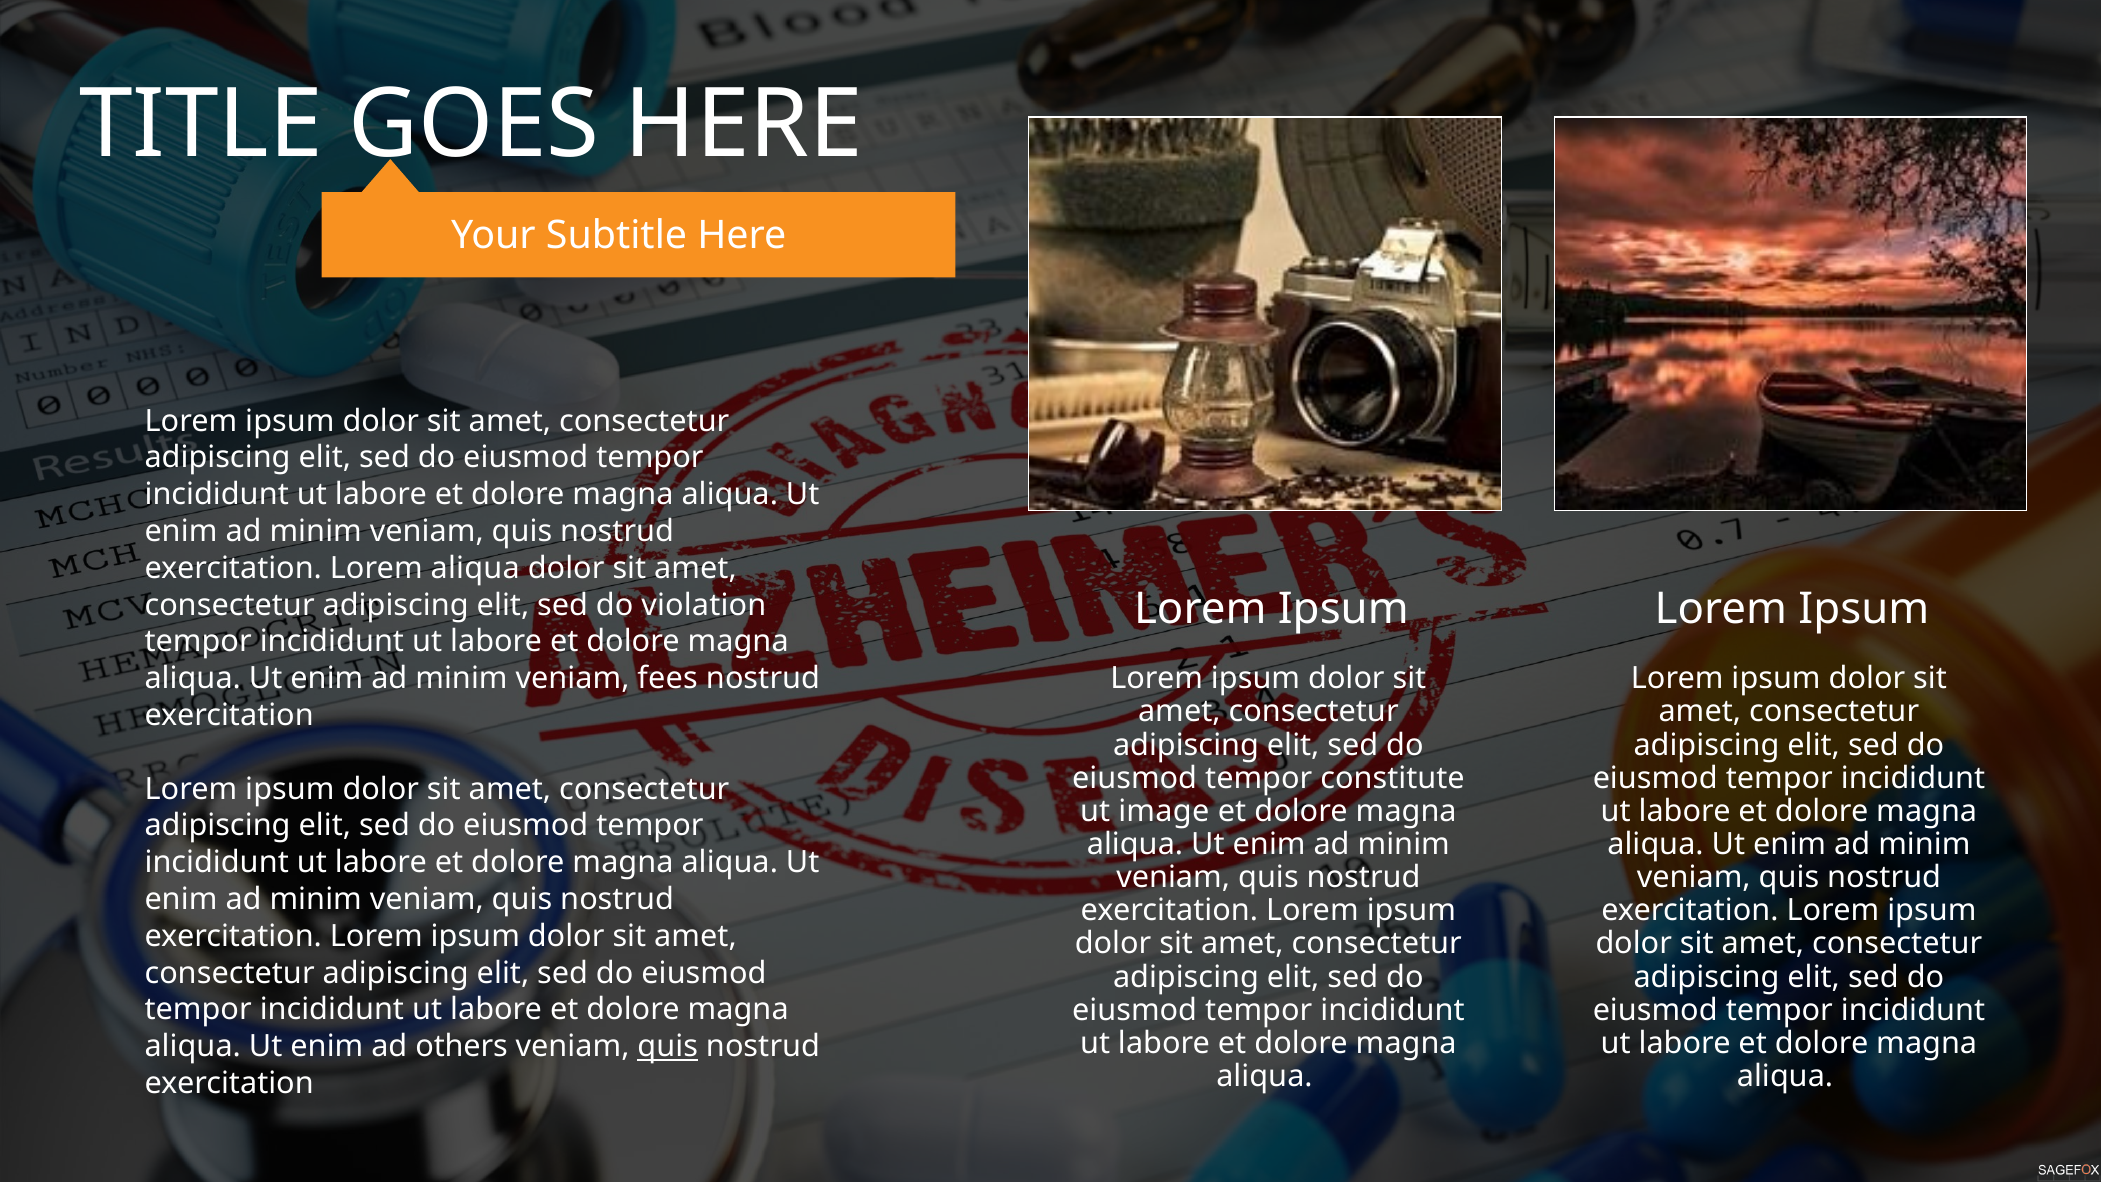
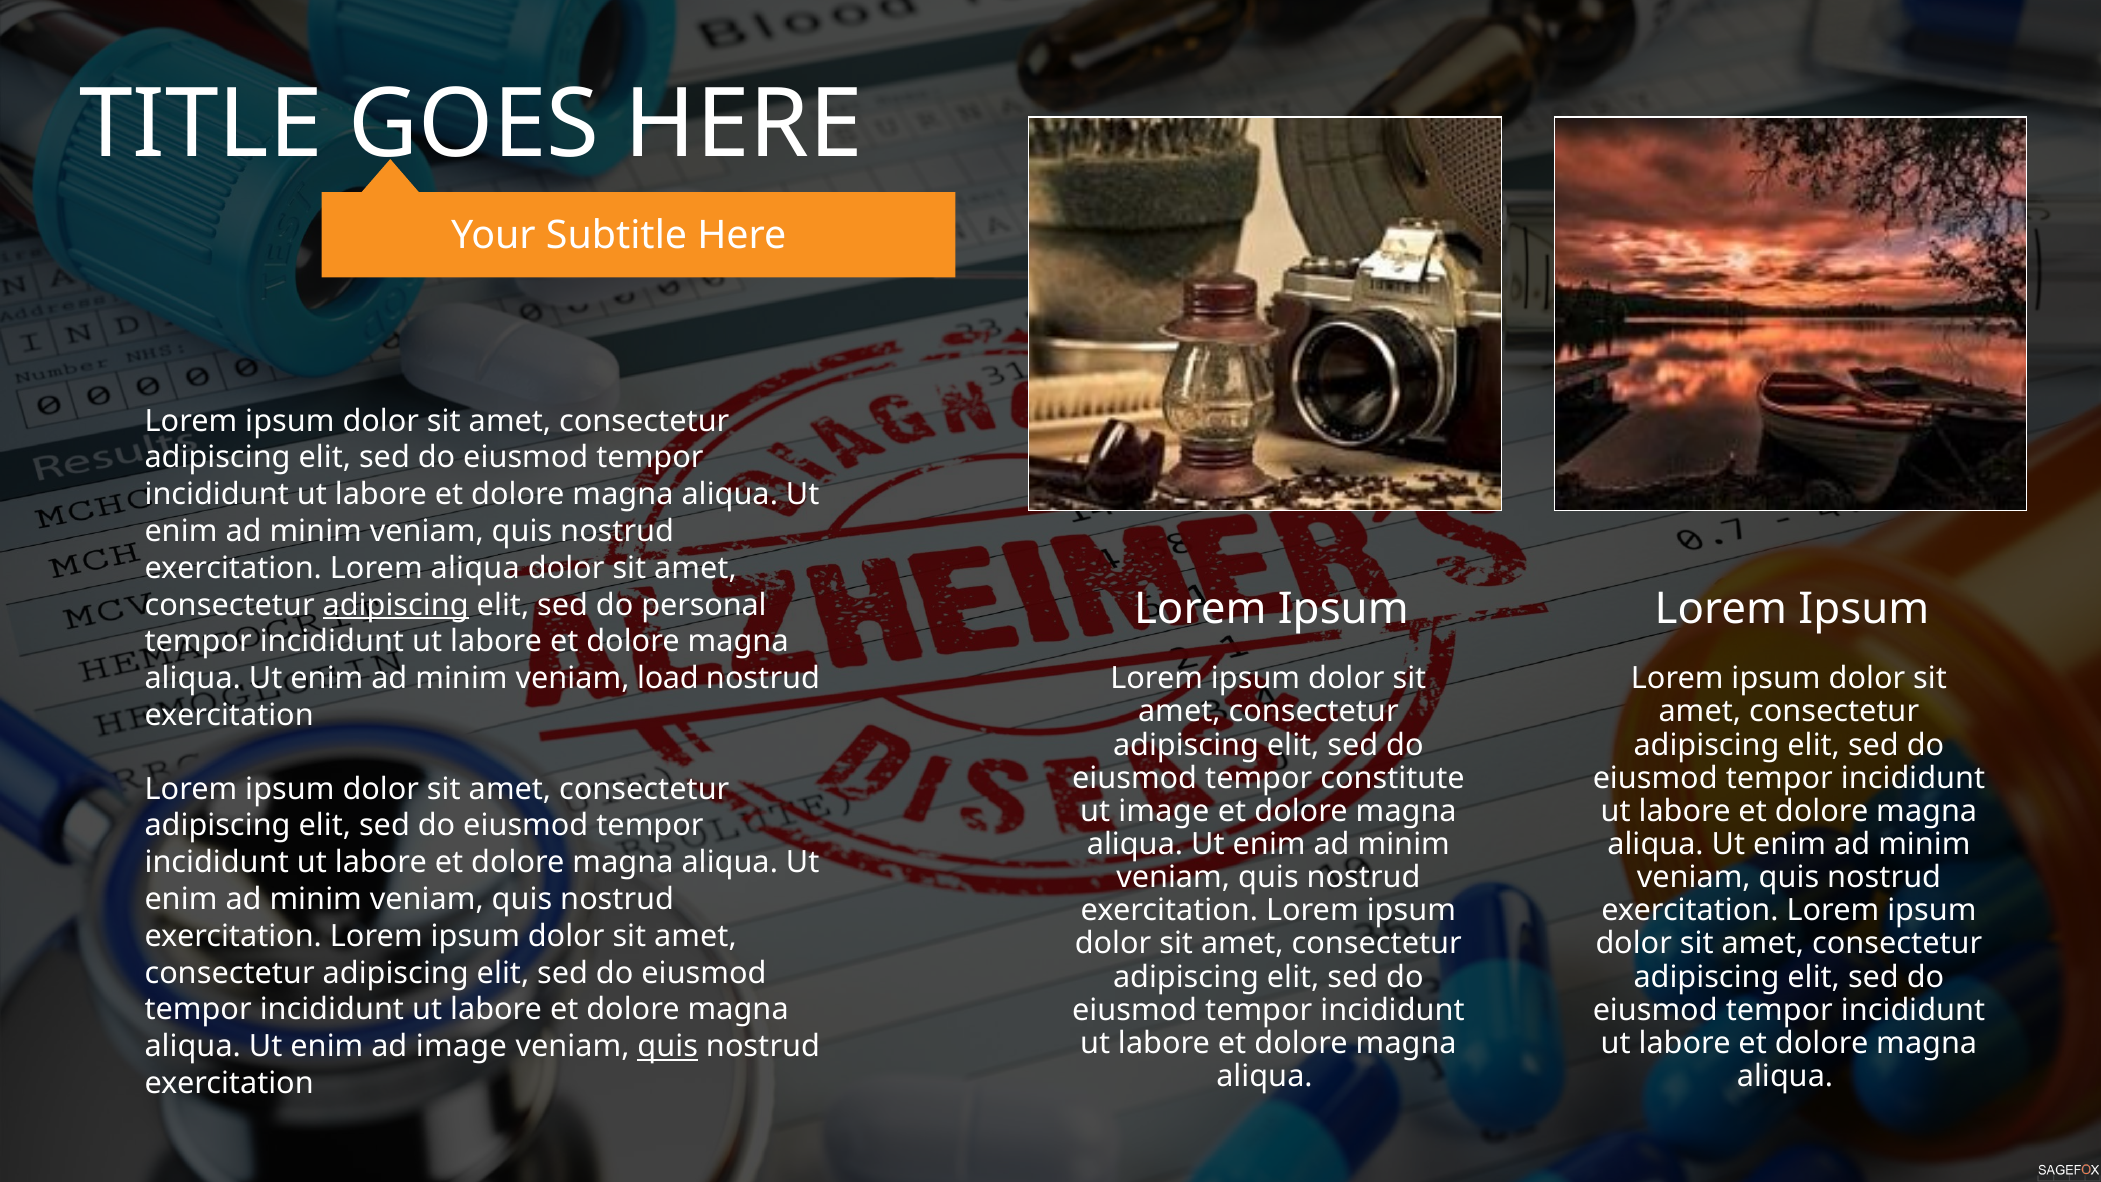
adipiscing at (396, 605) underline: none -> present
violation: violation -> personal
fees: fees -> load
ad others: others -> image
